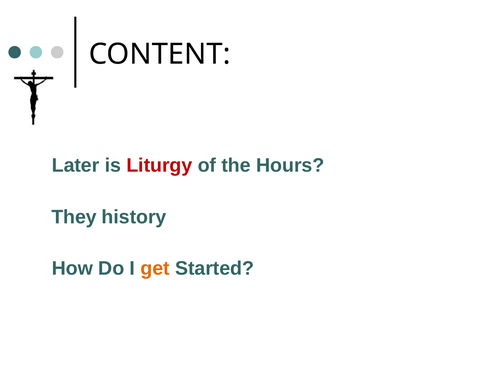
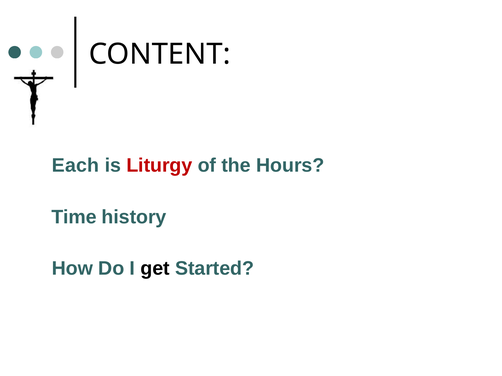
Later: Later -> Each
They: They -> Time
get colour: orange -> black
